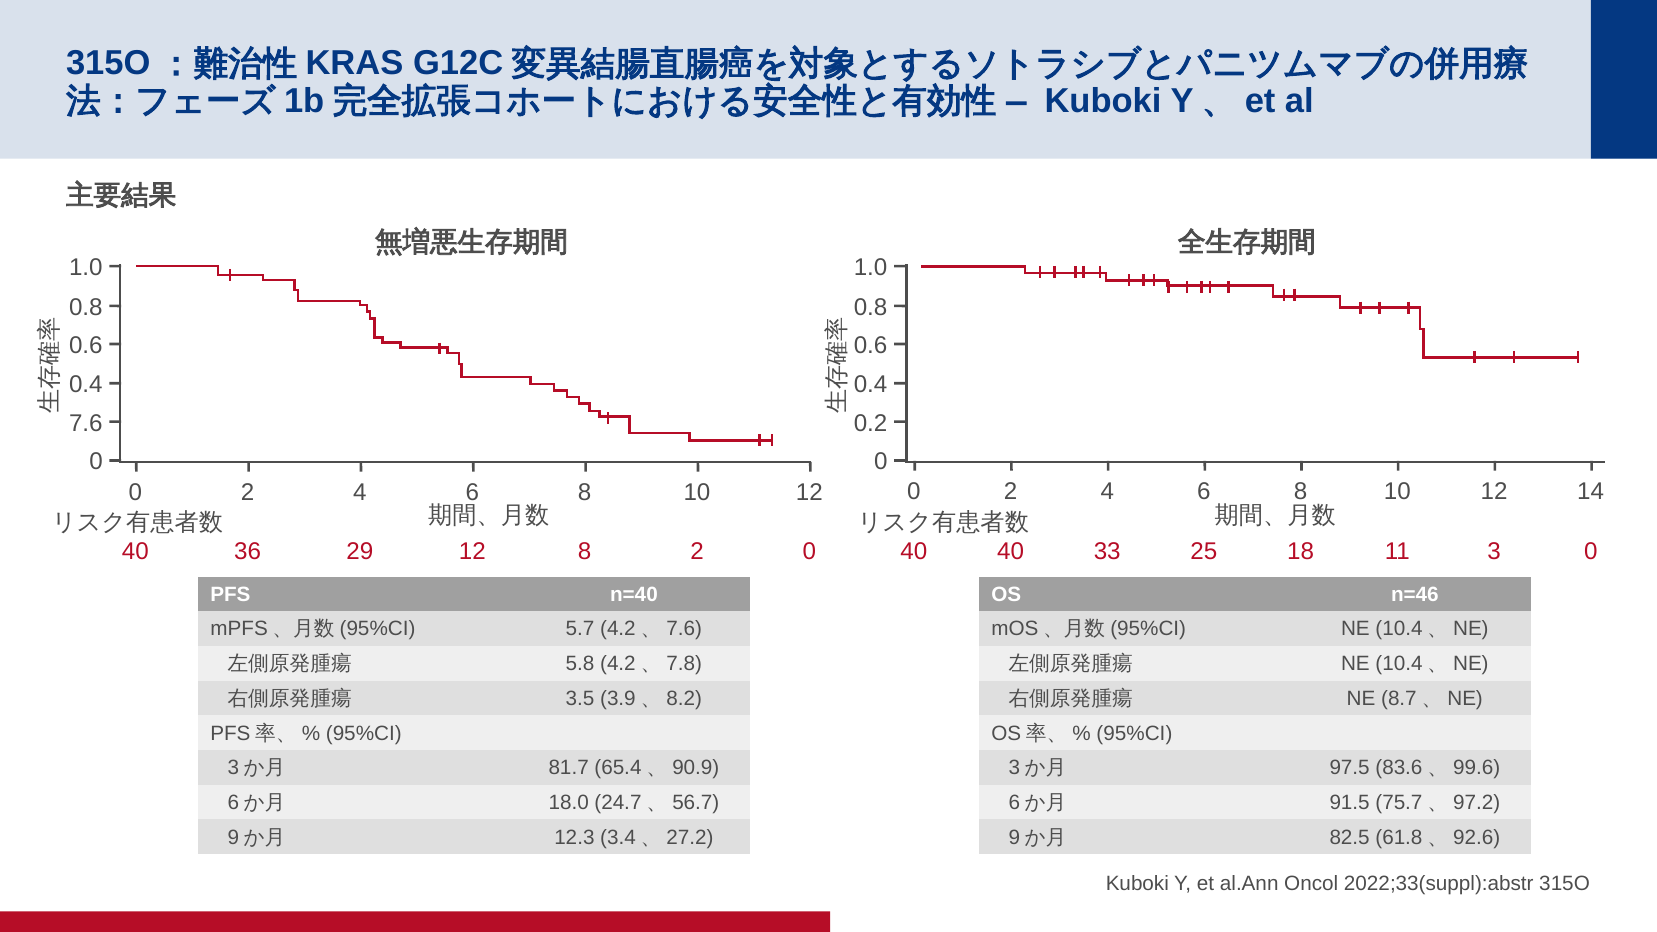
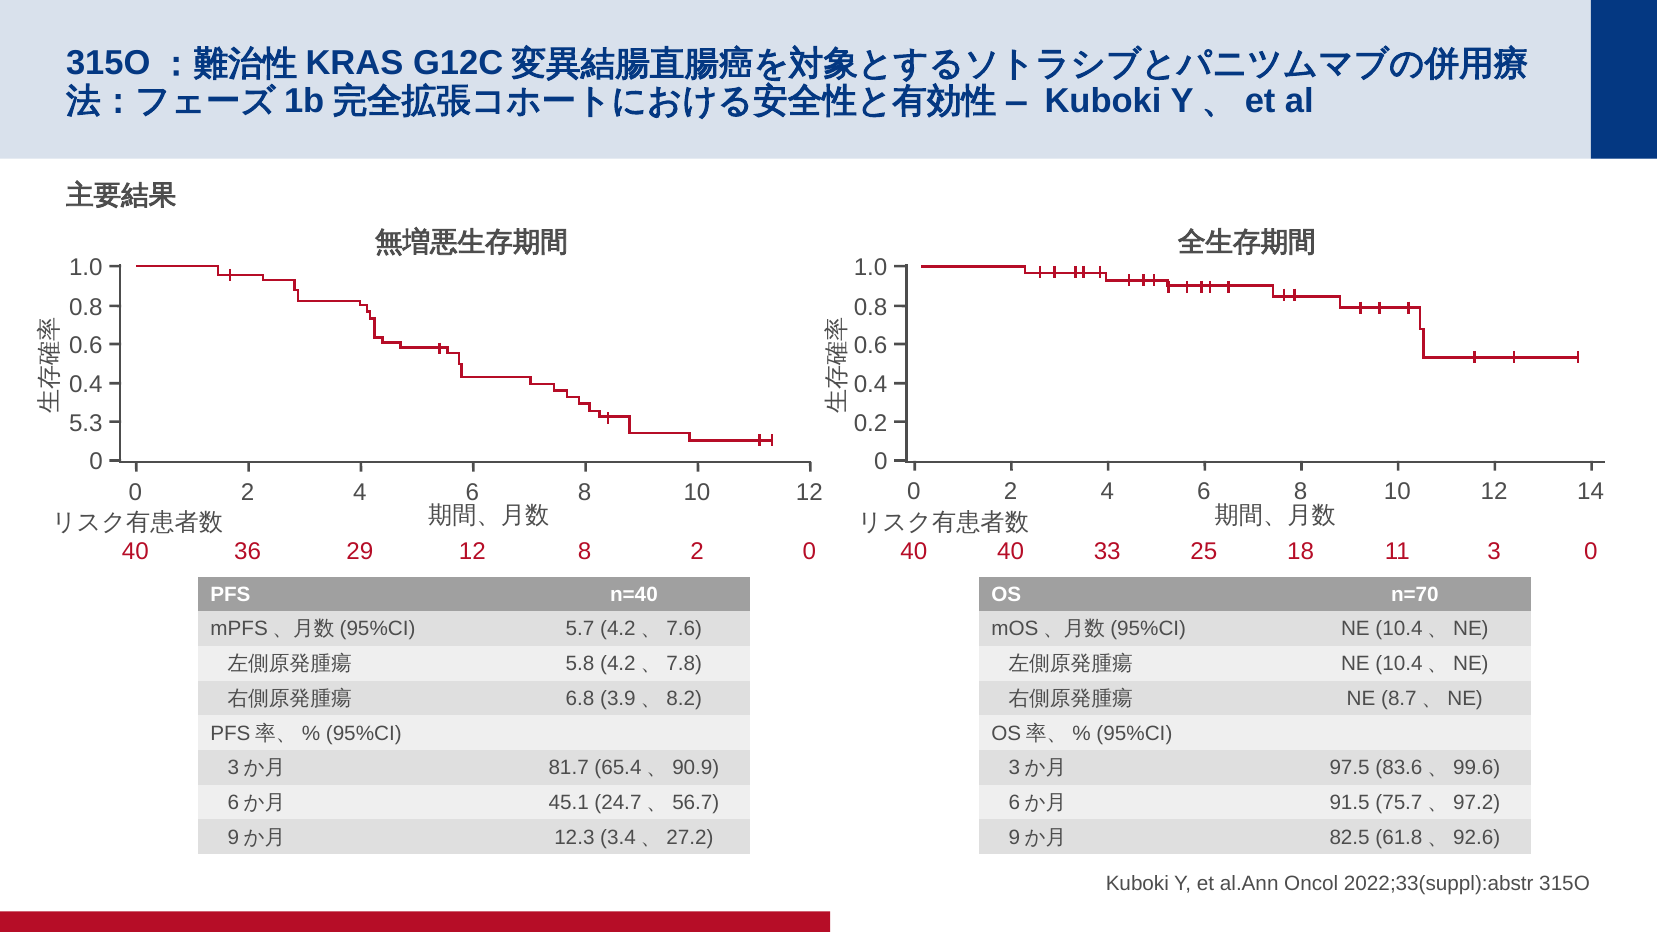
7.6 at (86, 423): 7.6 -> 5.3
n=46: n=46 -> n=70
3.5: 3.5 -> 6.8
18.0: 18.0 -> 45.1
